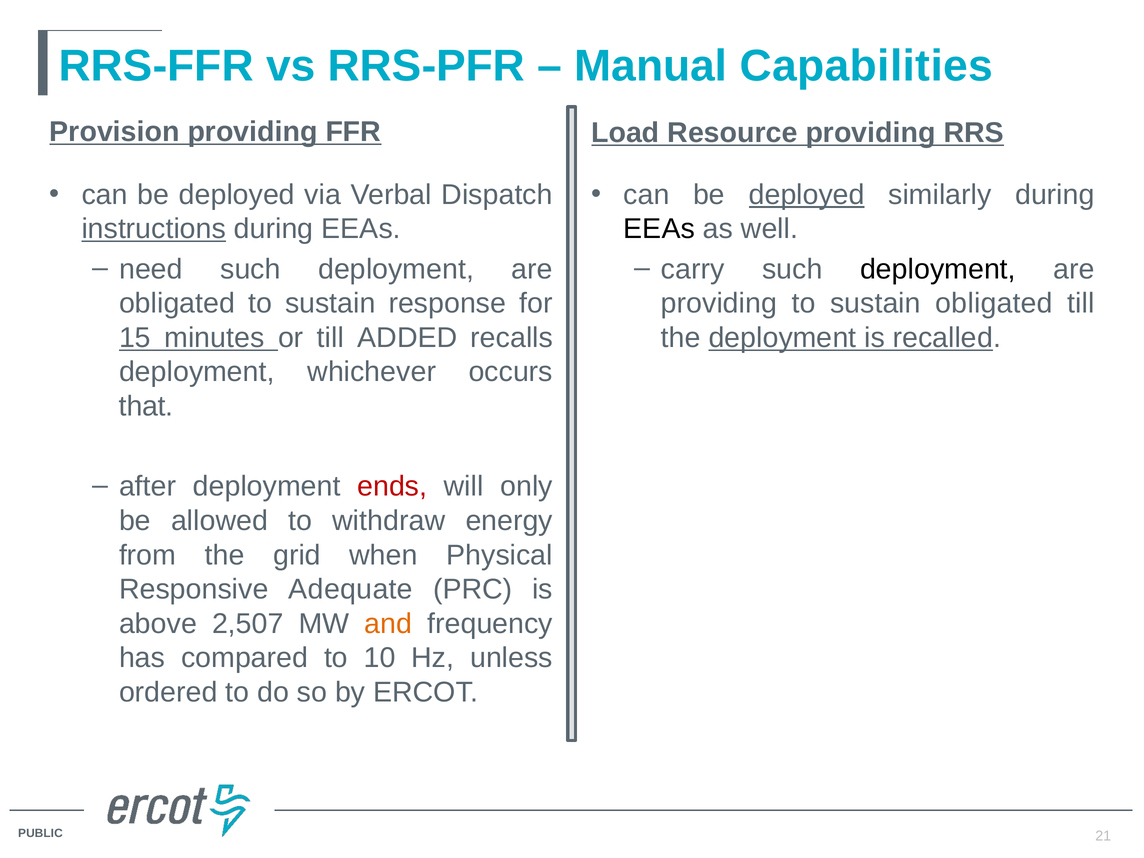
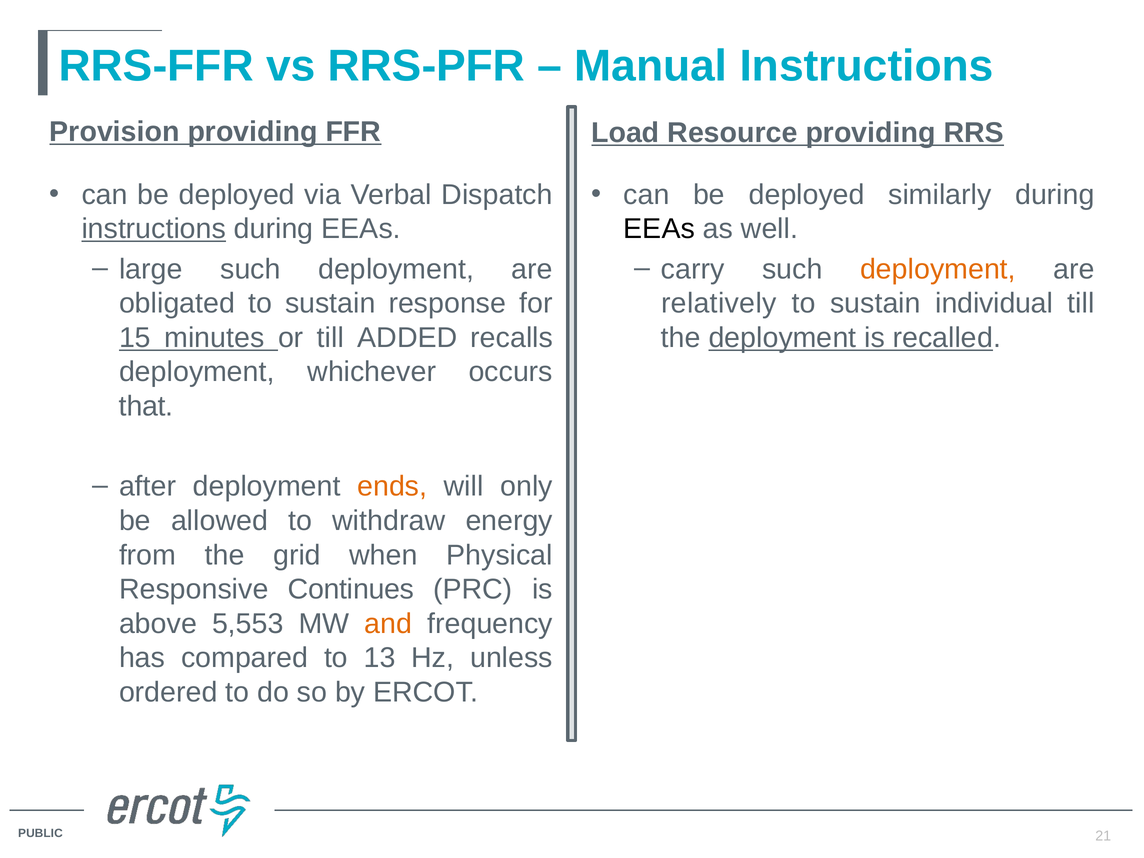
Manual Capabilities: Capabilities -> Instructions
deployed at (807, 195) underline: present -> none
need: need -> large
deployment at (938, 269) colour: black -> orange
providing at (719, 303): providing -> relatively
sustain obligated: obligated -> individual
ends colour: red -> orange
Adequate: Adequate -> Continues
2,507: 2,507 -> 5,553
10: 10 -> 13
